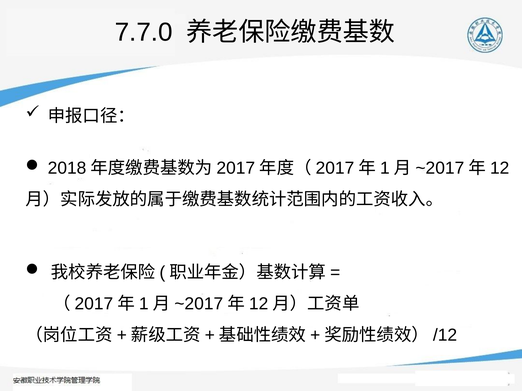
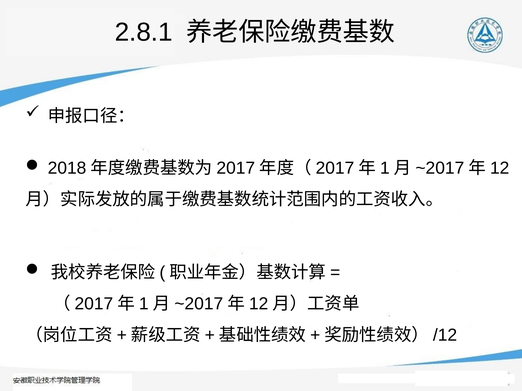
7.7.0: 7.7.0 -> 2.8.1
